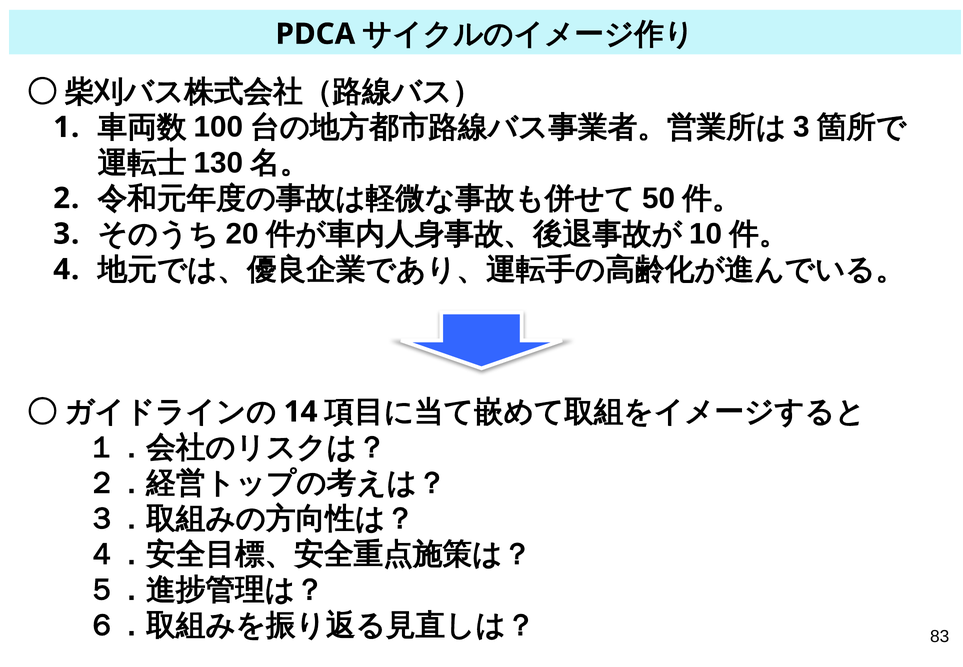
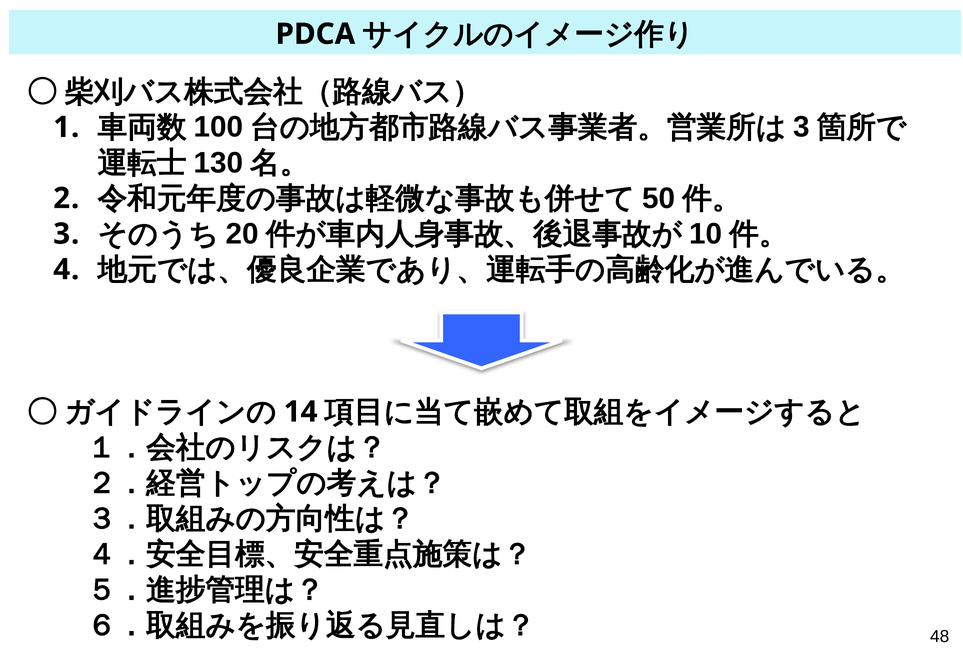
83: 83 -> 48
